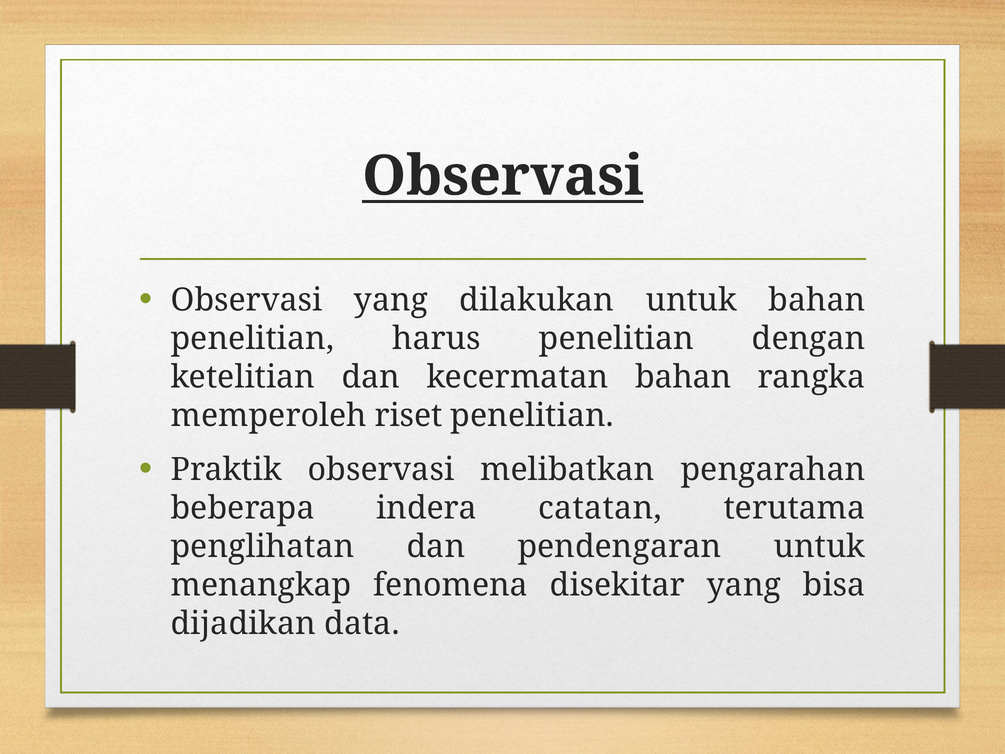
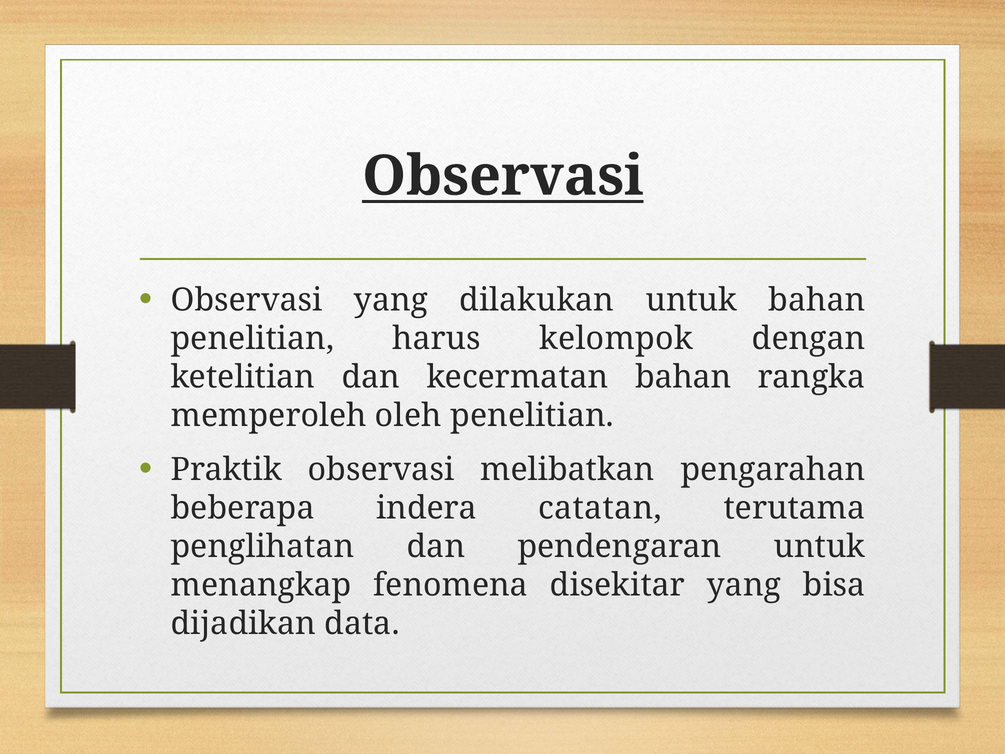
harus penelitian: penelitian -> kelompok
riset: riset -> oleh
